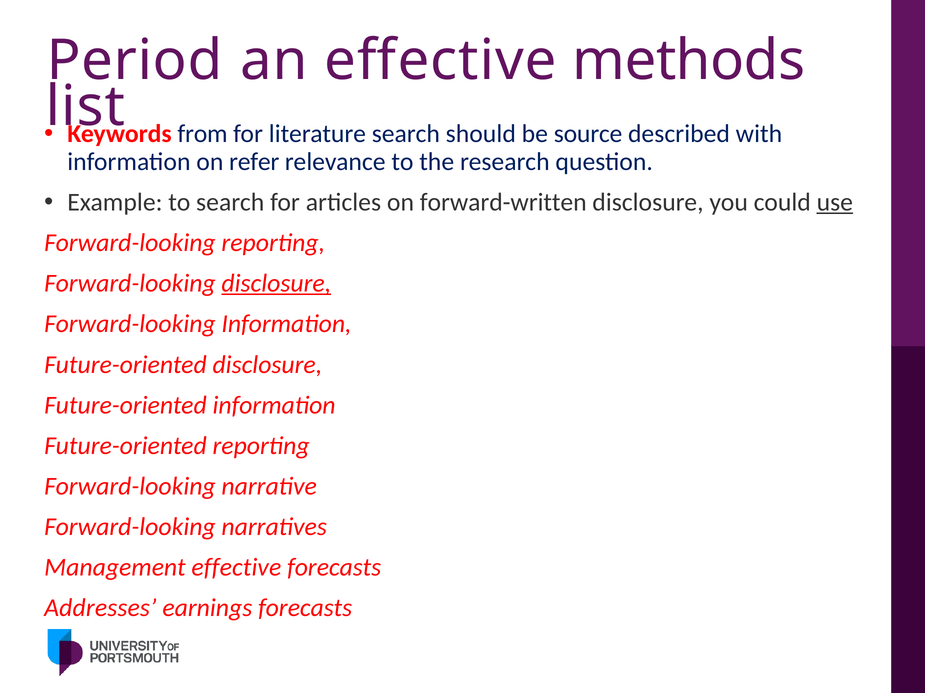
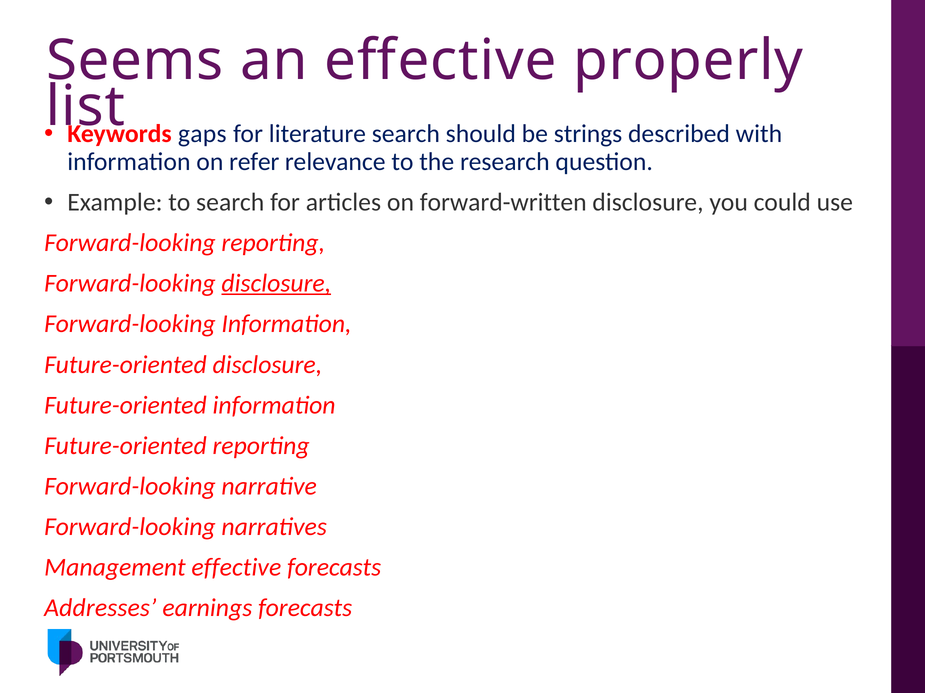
Period: Period -> Seems
methods: methods -> properly
from: from -> gaps
source: source -> strings
use underline: present -> none
